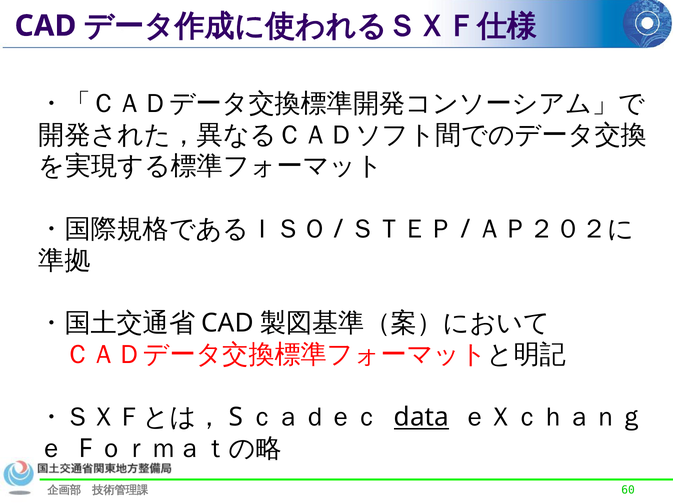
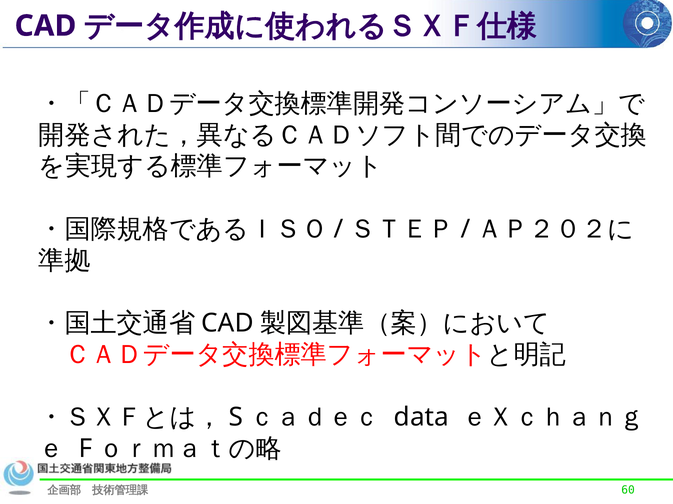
data underline: present -> none
